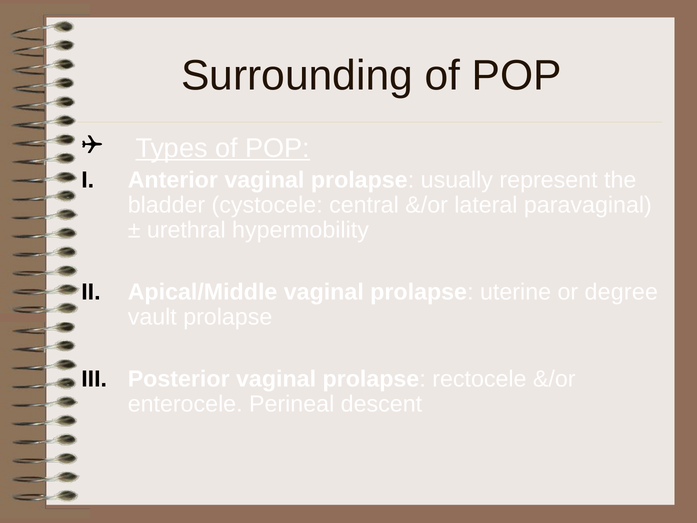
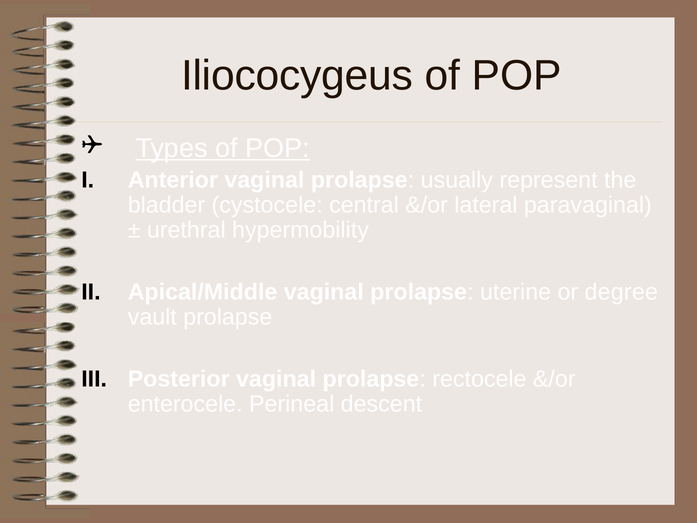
Surrounding: Surrounding -> Iliococygeus
